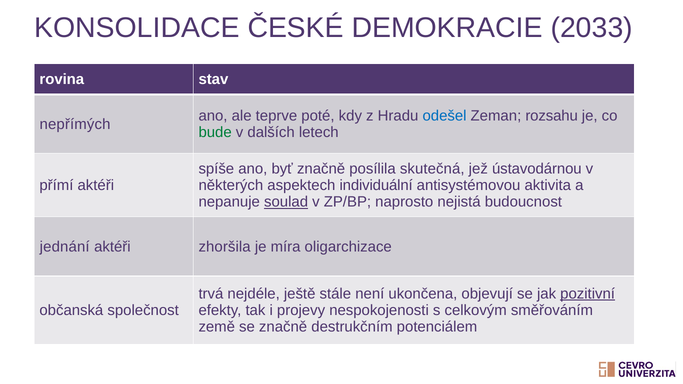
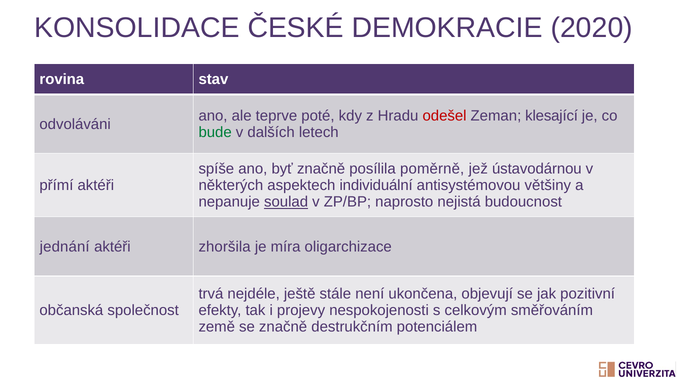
2033: 2033 -> 2020
odešel colour: blue -> red
rozsahu: rozsahu -> klesající
nepřímých: nepřímých -> odvoláváni
skutečná: skutečná -> poměrně
aktivita: aktivita -> většiny
pozitivní underline: present -> none
